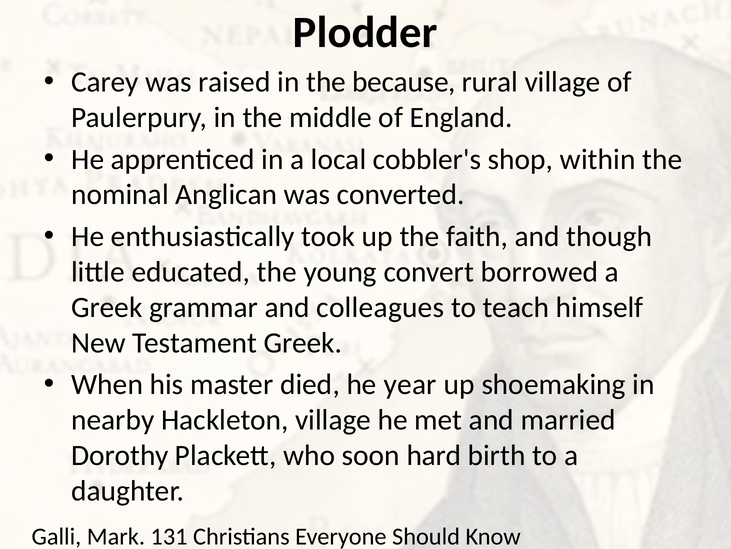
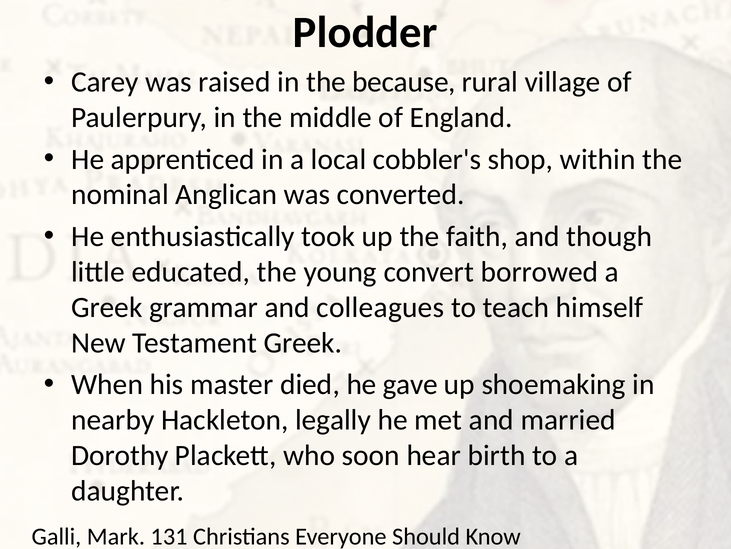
year: year -> gave
Hackleton village: village -> legally
hard: hard -> hear
